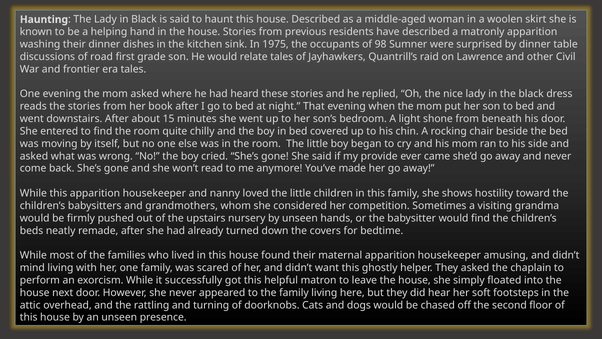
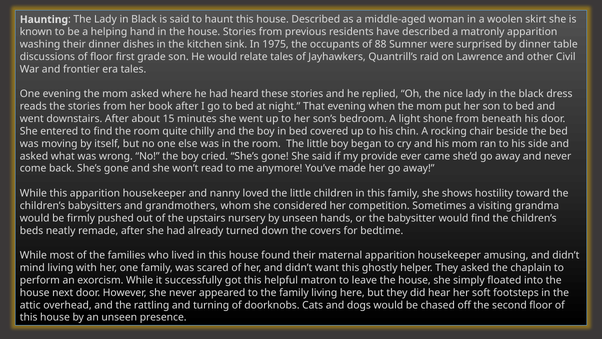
98: 98 -> 88
of road: road -> floor
